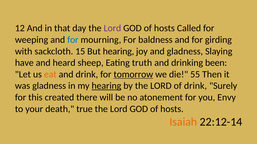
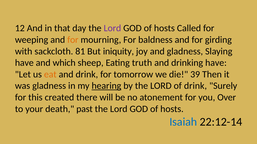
for at (73, 40) colour: blue -> orange
15: 15 -> 81
But hearing: hearing -> iniquity
heard: heard -> which
drinking been: been -> have
tomorrow underline: present -> none
55: 55 -> 39
Envy: Envy -> Over
true: true -> past
Isaiah colour: orange -> blue
